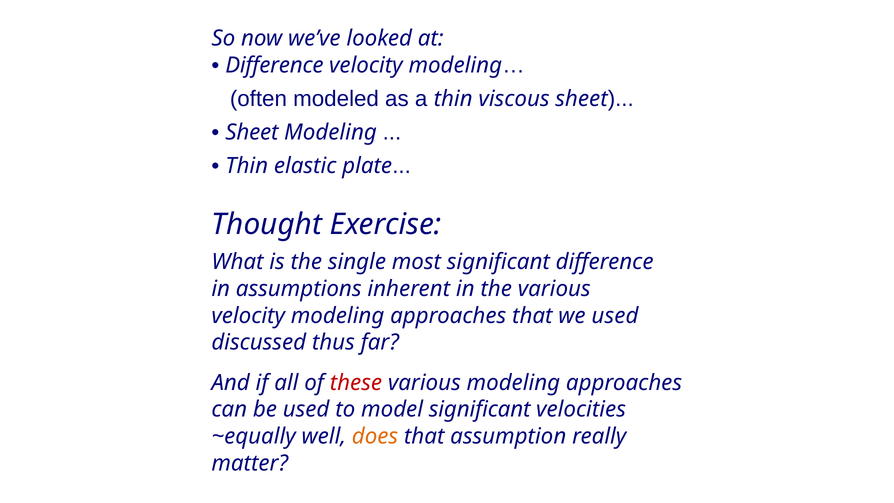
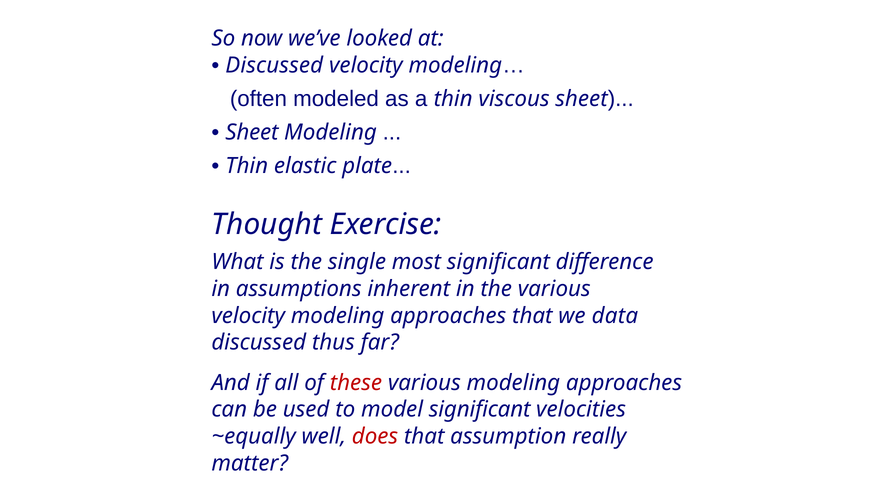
Difference at (274, 65): Difference -> Discussed
we used: used -> data
does colour: orange -> red
